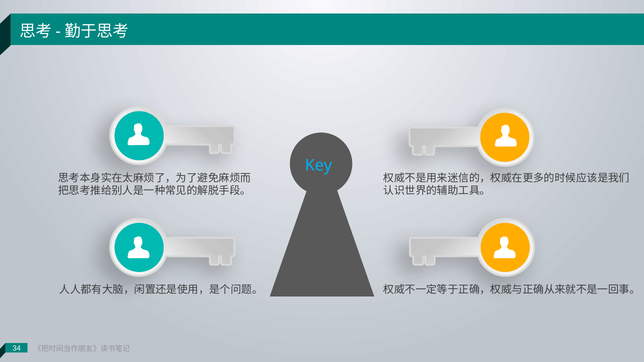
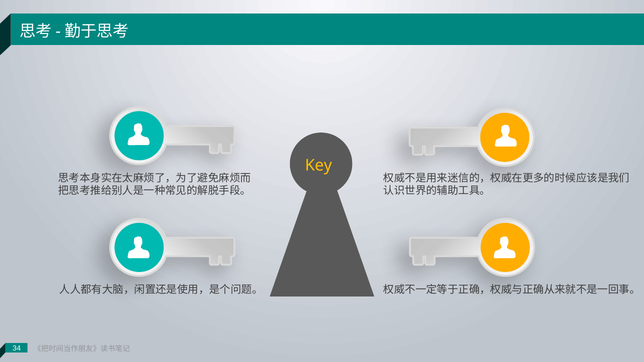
Key colour: light blue -> yellow
